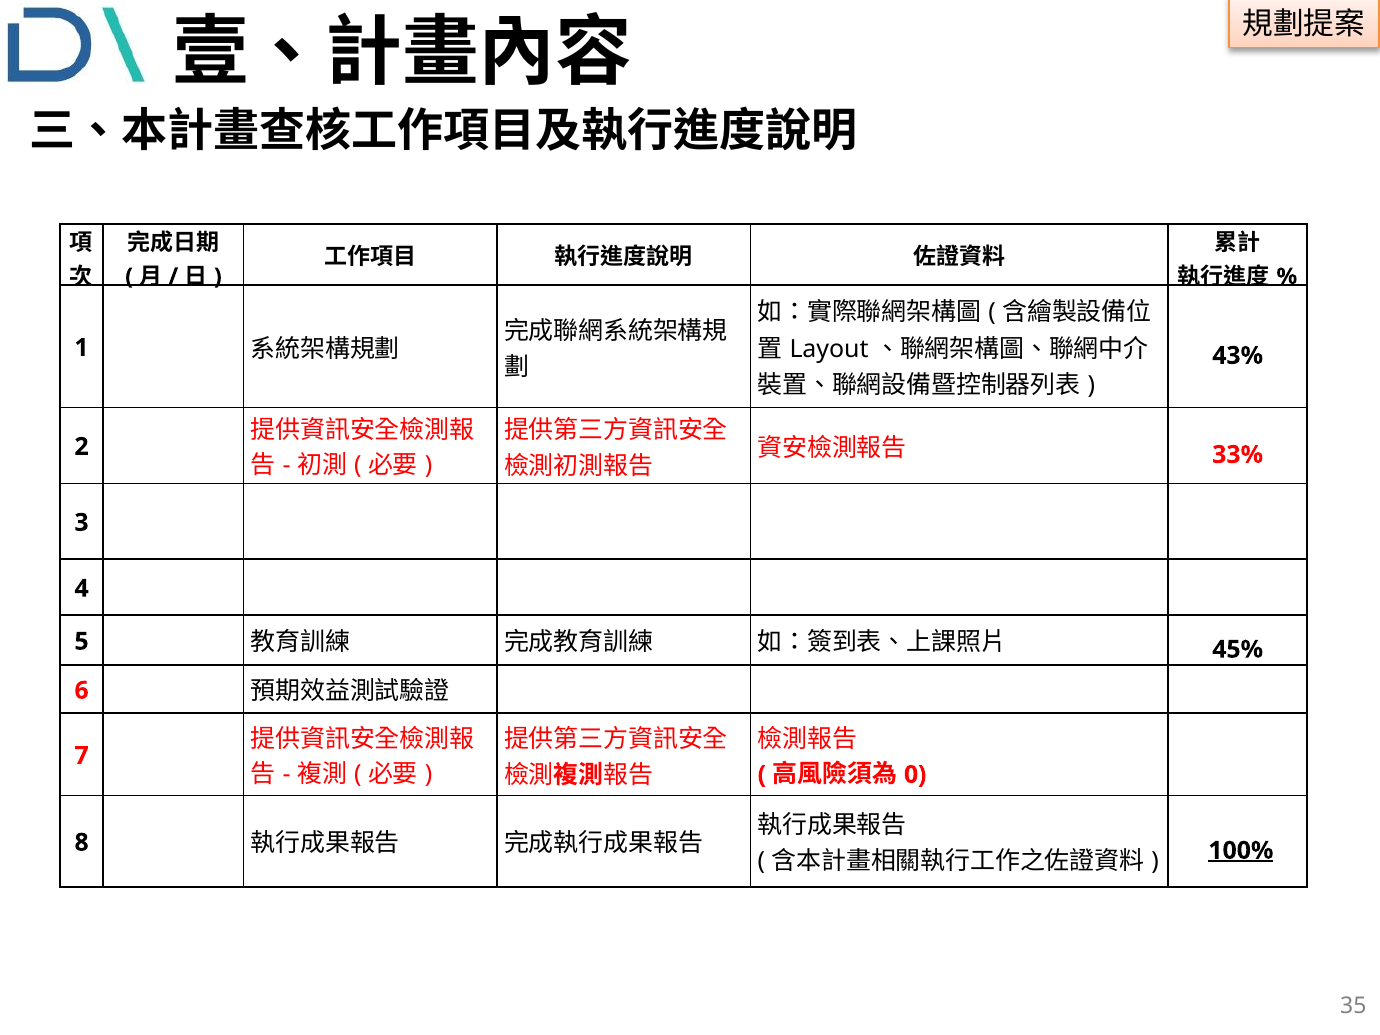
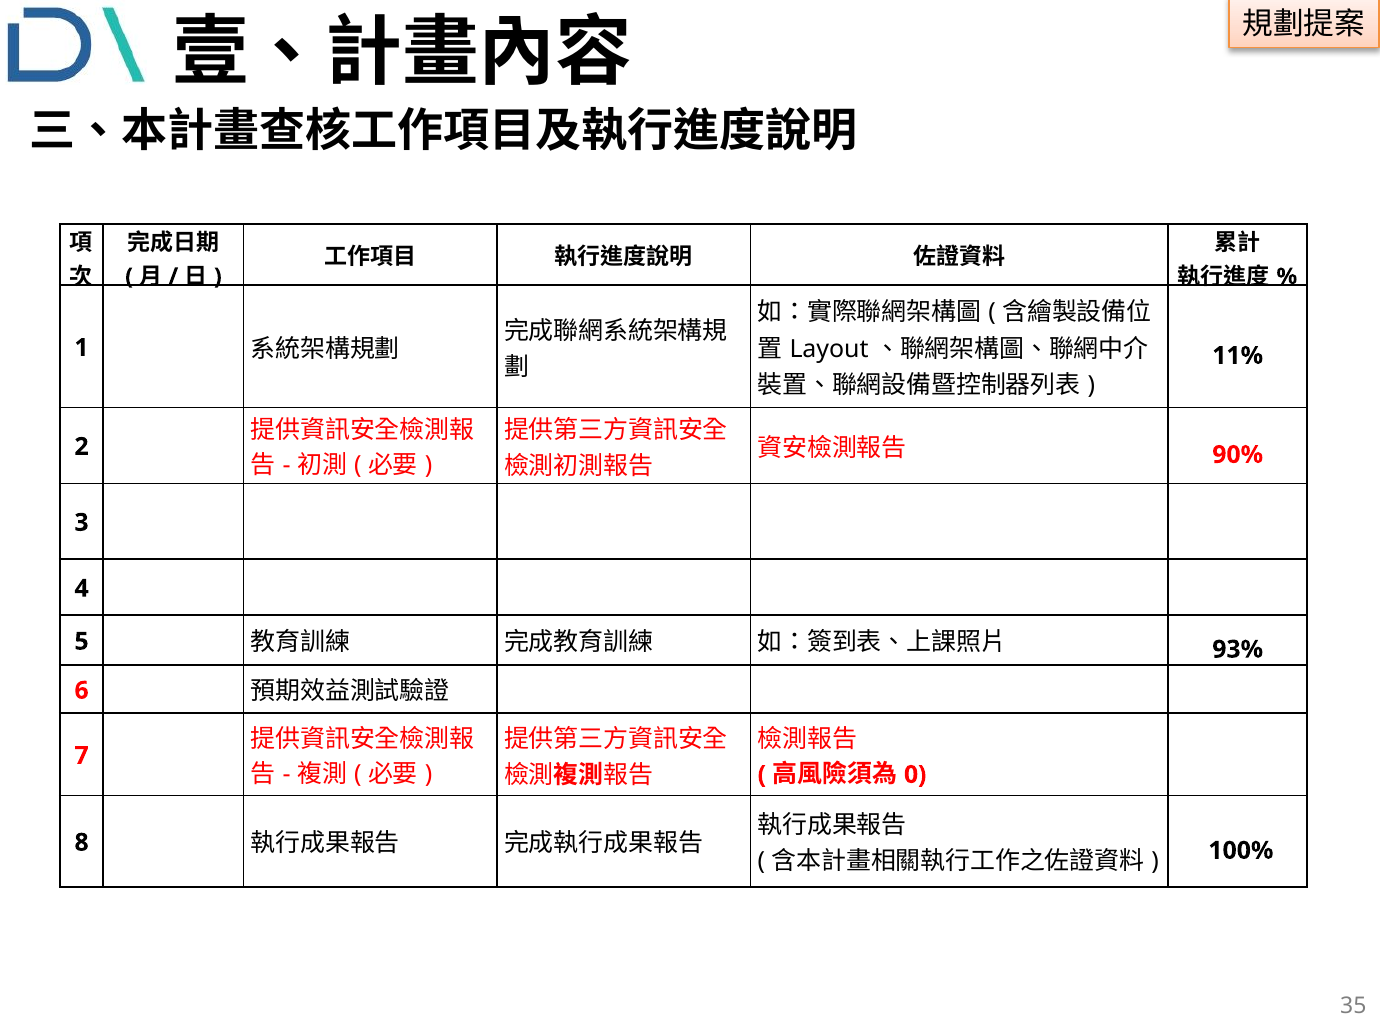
43%: 43% -> 11%
33%: 33% -> 90%
45%: 45% -> 93%
100% underline: present -> none
